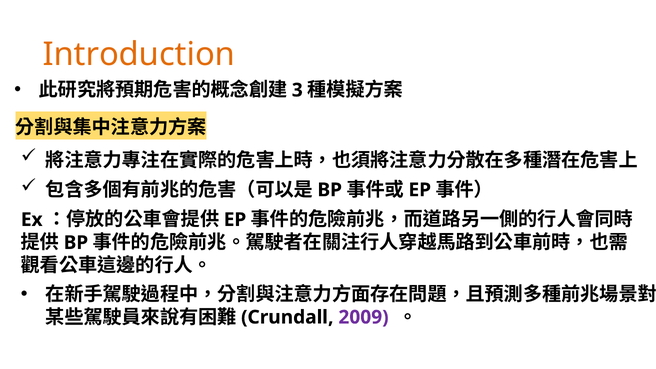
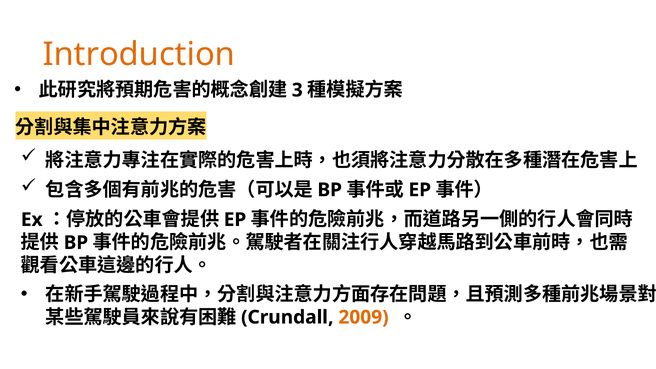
2009 colour: purple -> orange
